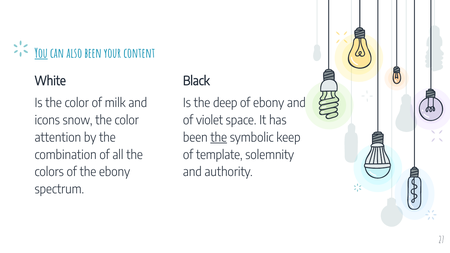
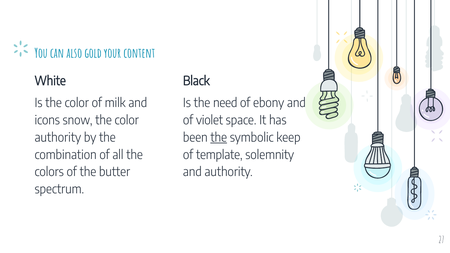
You underline: present -> none
also been: been -> gold
deep: deep -> need
attention at (58, 138): attention -> authority
the ebony: ebony -> butter
